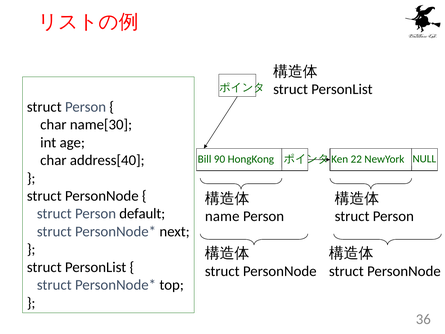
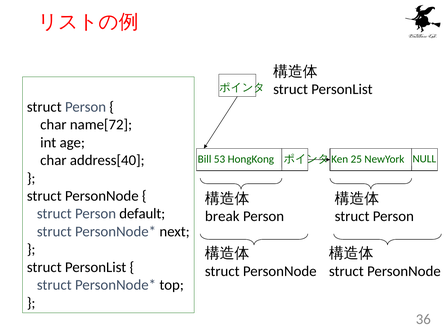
name[30: name[30 -> name[72
90: 90 -> 53
22: 22 -> 25
name: name -> break
